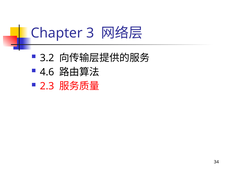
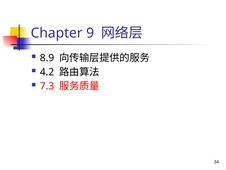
3: 3 -> 9
3.2: 3.2 -> 8.9
4.6: 4.6 -> 4.2
2.3: 2.3 -> 7.3
